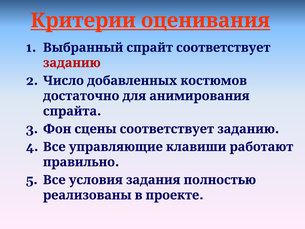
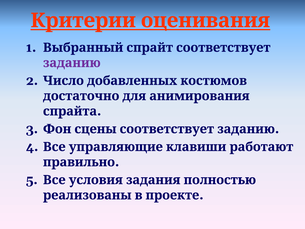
заданию at (72, 63) colour: red -> purple
